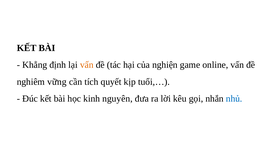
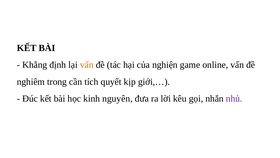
vững: vững -> trong
tuổi,…: tuổi,… -> giới,…
nhủ colour: blue -> purple
